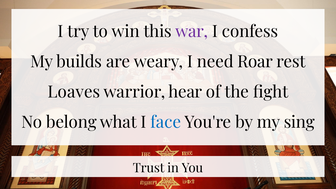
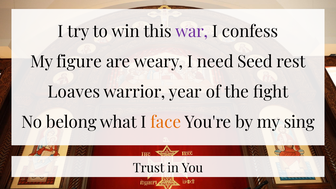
builds: builds -> figure
Roar: Roar -> Seed
hear: hear -> year
face colour: blue -> orange
